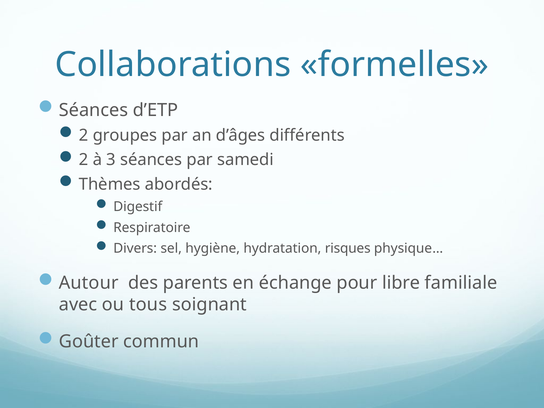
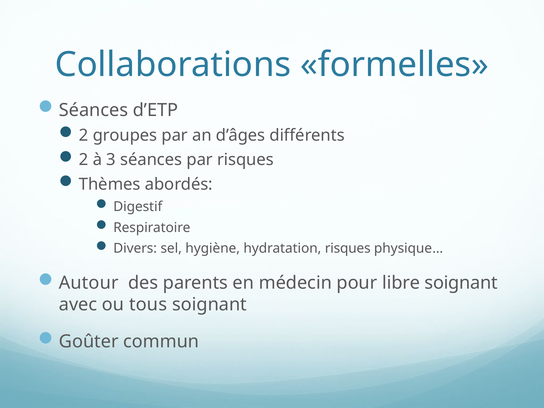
par samedi: samedi -> risques
échange: échange -> médecin
libre familiale: familiale -> soignant
